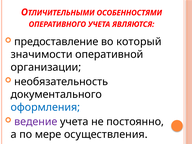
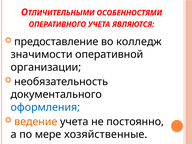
который: который -> колледж
ведение colour: purple -> orange
осуществления: осуществления -> хозяйственные
